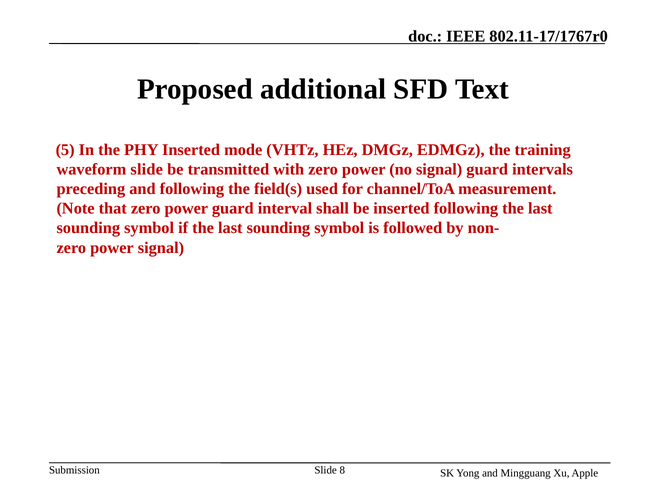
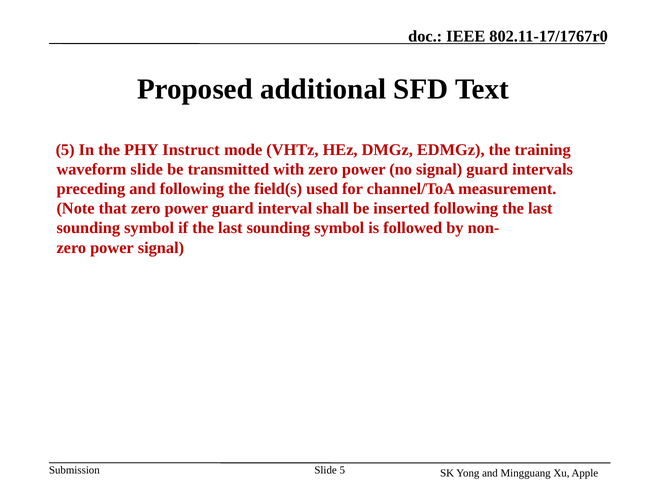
PHY Inserted: Inserted -> Instruct
Slide 8: 8 -> 5
